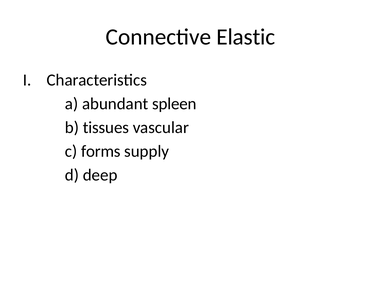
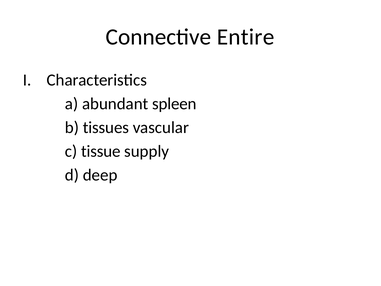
Elastic: Elastic -> Entire
forms: forms -> tissue
